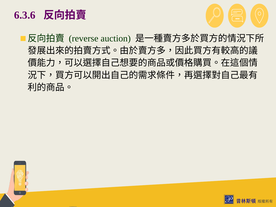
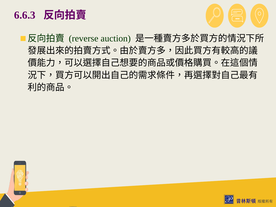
6.3.6: 6.3.6 -> 6.6.3
